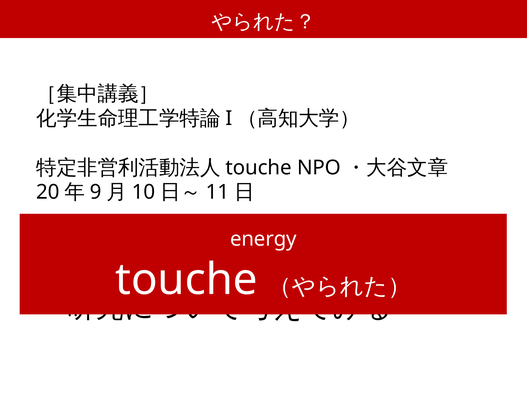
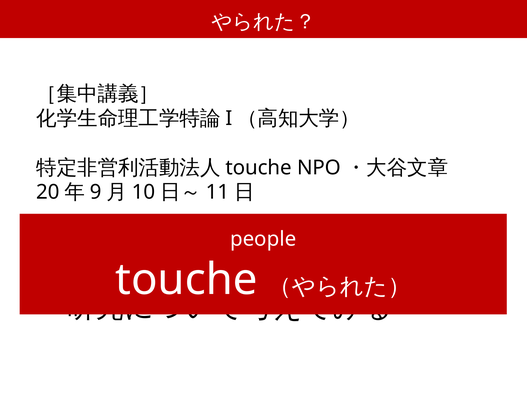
energy: energy -> people
